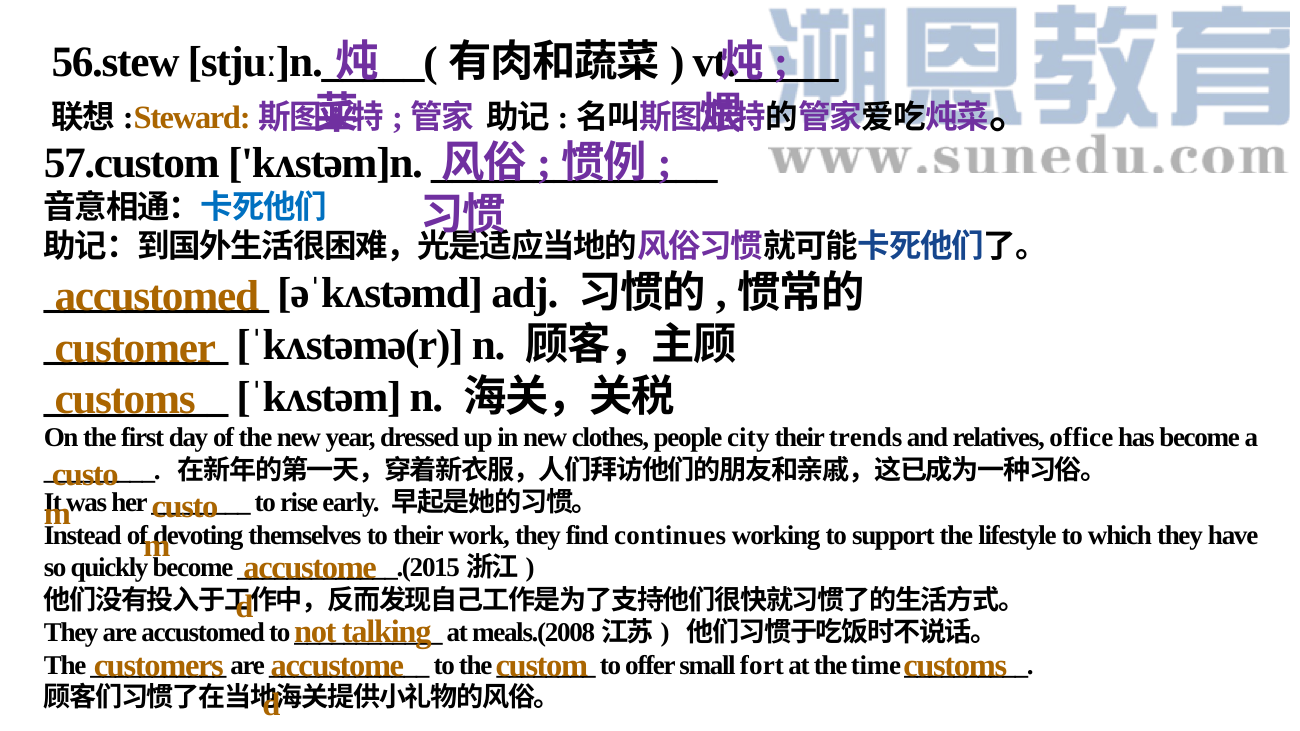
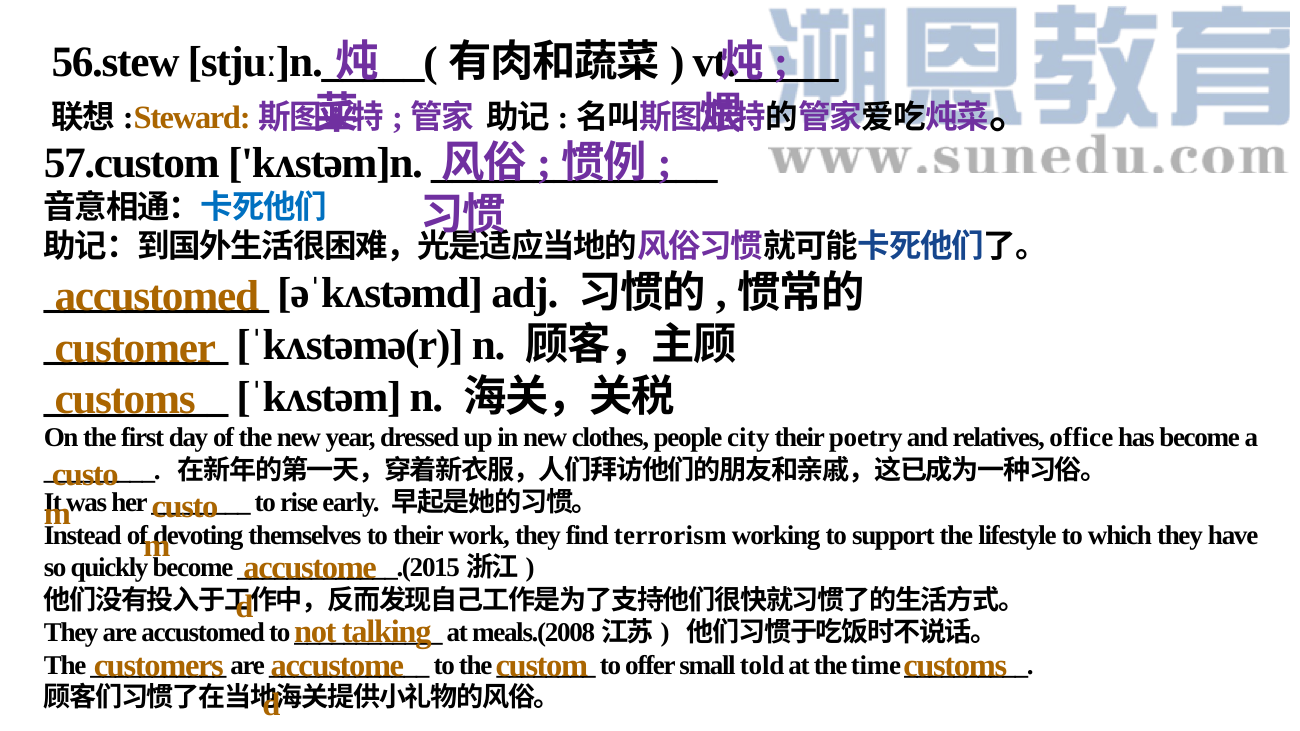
trends: trends -> poetry
continues: continues -> terrorism
fort: fort -> told
